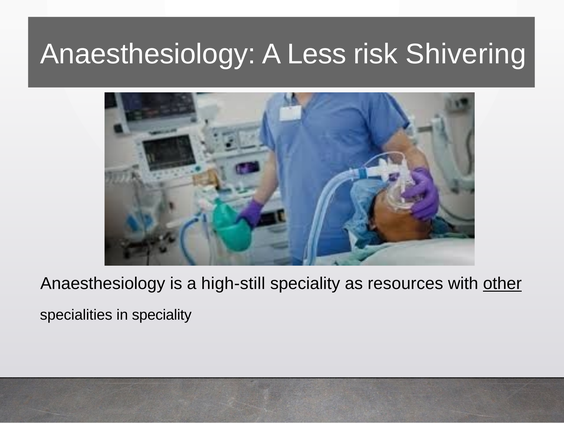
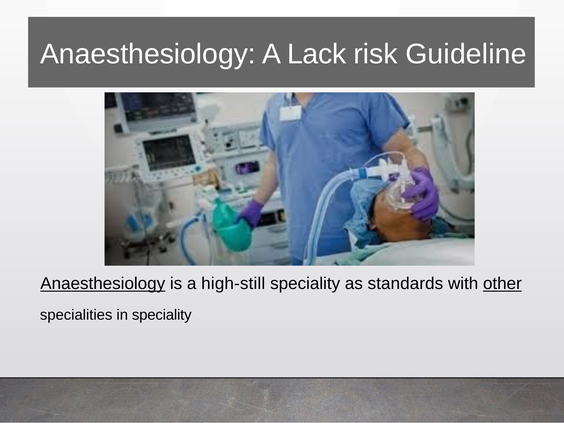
Less: Less -> Lack
Shivering: Shivering -> Guideline
Anaesthesiology at (103, 284) underline: none -> present
resources: resources -> standards
